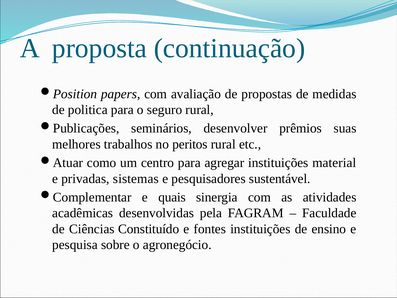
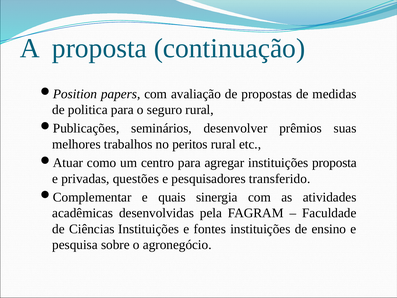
instituições material: material -> proposta
sistemas: sistemas -> questões
sustentável: sustentável -> transferido
Ciências Constituído: Constituído -> Instituições
